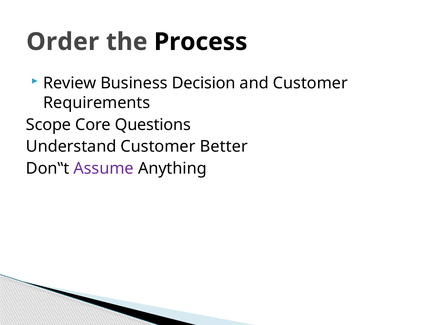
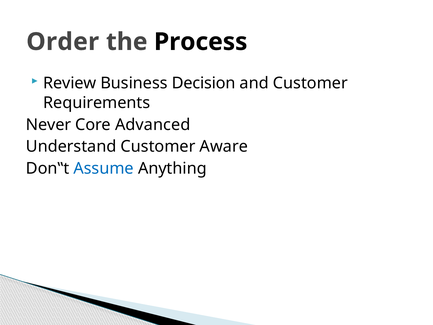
Scope: Scope -> Never
Questions: Questions -> Advanced
Better: Better -> Aware
Assume colour: purple -> blue
